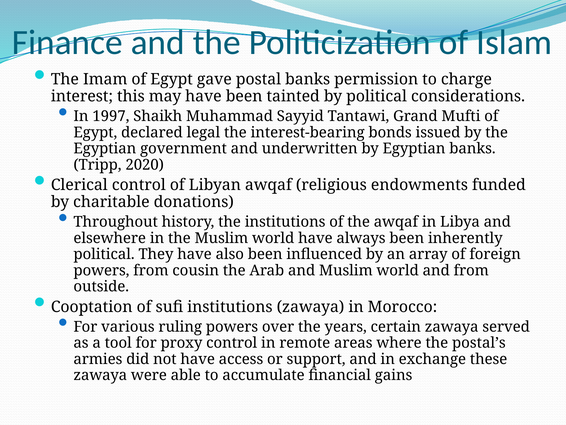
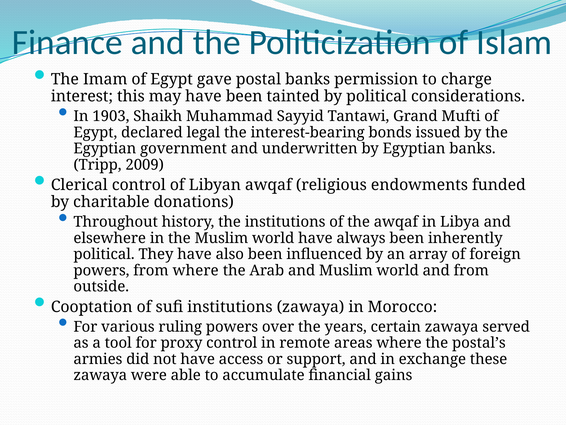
1997: 1997 -> 1903
2020: 2020 -> 2009
from cousin: cousin -> where
